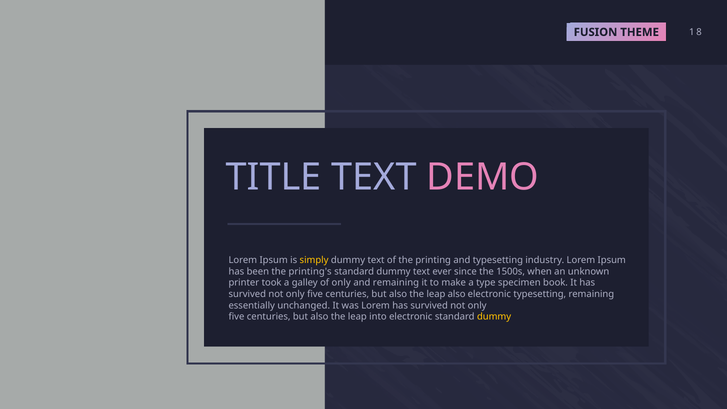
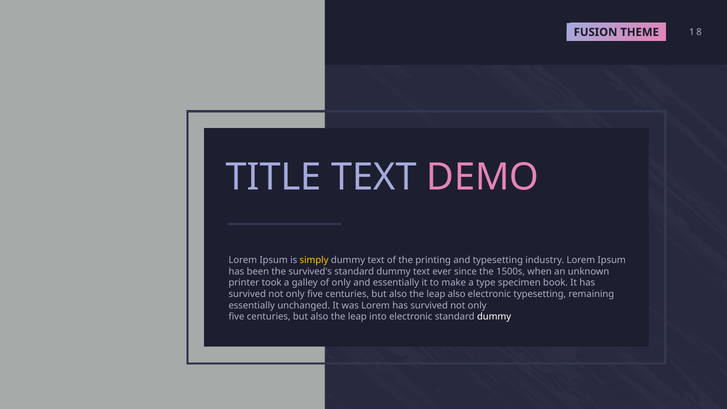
printing's: printing's -> survived's
and remaining: remaining -> essentially
dummy at (494, 317) colour: yellow -> white
